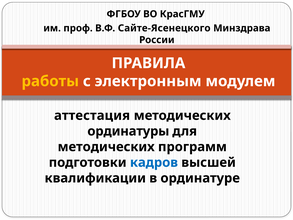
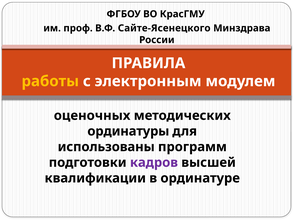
аттестация: аттестация -> оценочных
методических at (106, 147): методических -> использованы
кадров colour: blue -> purple
